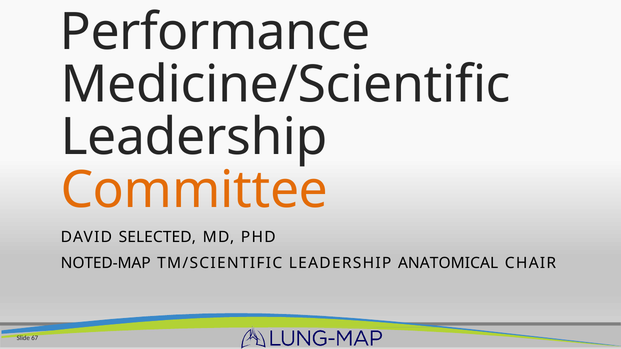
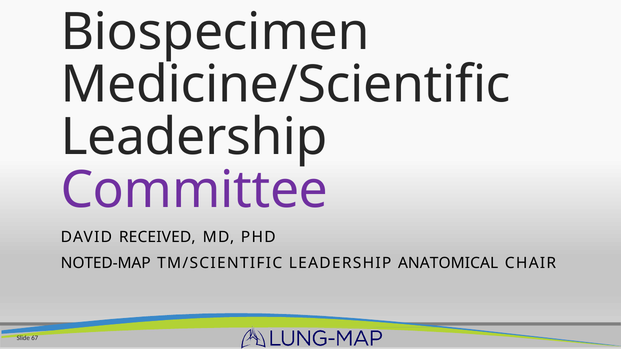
Performance: Performance -> Biospecimen
Committee colour: orange -> purple
SELECTED: SELECTED -> RECEIVED
